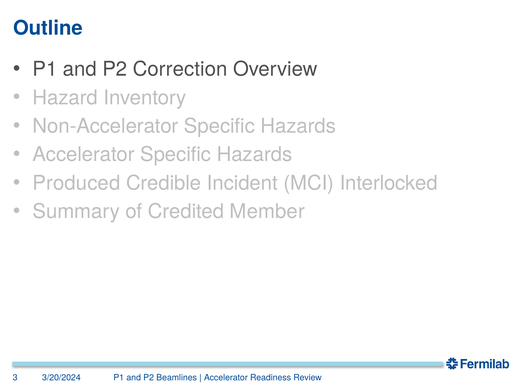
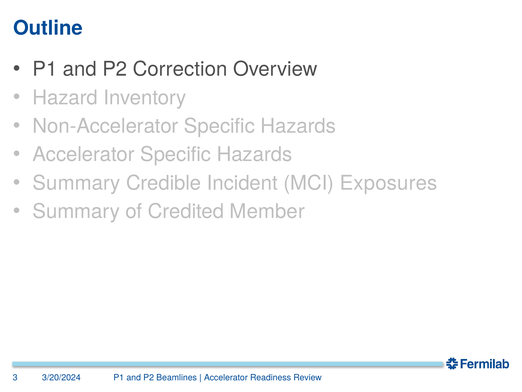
Produced at (76, 183): Produced -> Summary
Interlocked: Interlocked -> Exposures
